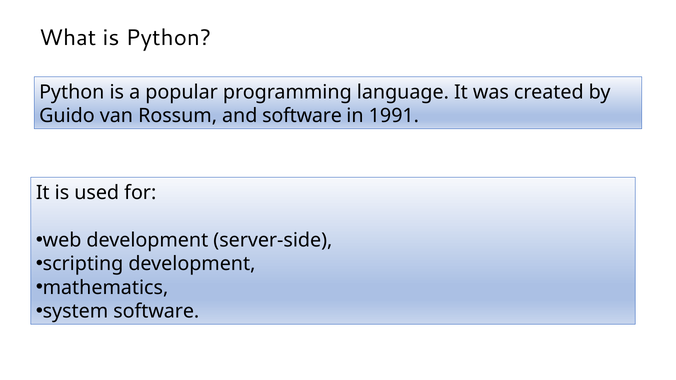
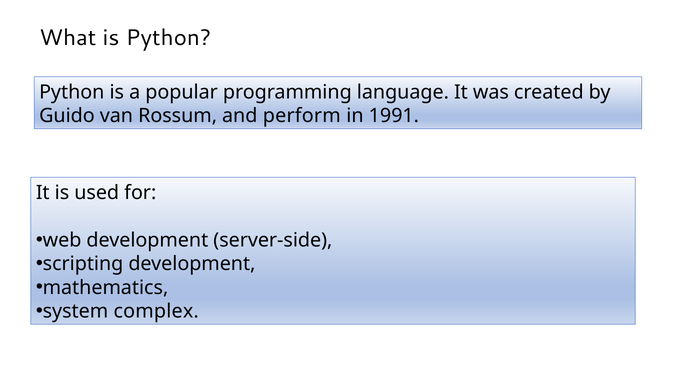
and software: software -> perform
system software: software -> complex
